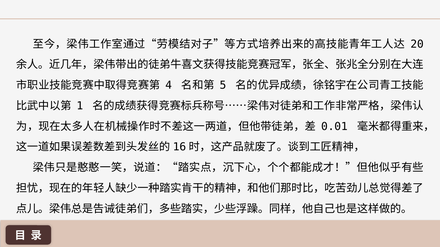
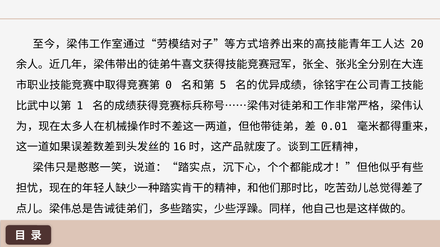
4: 4 -> 0
